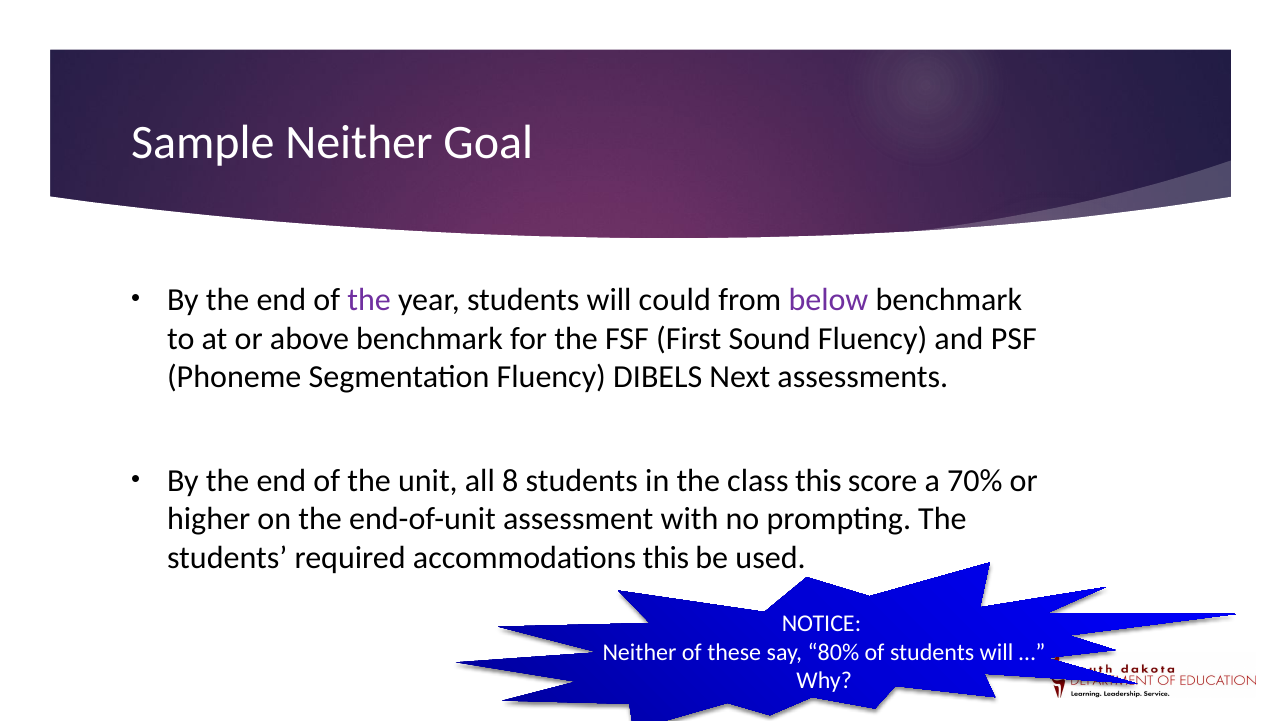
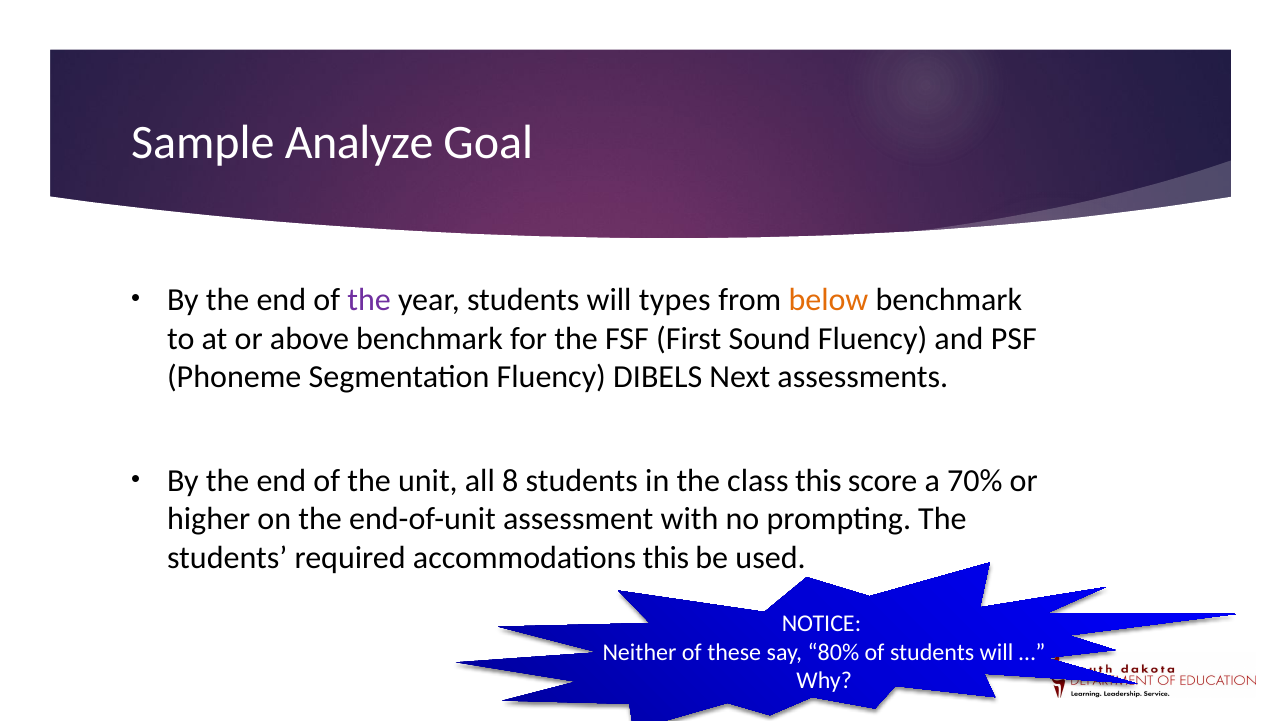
Sample Neither: Neither -> Analyze
could: could -> types
below colour: purple -> orange
